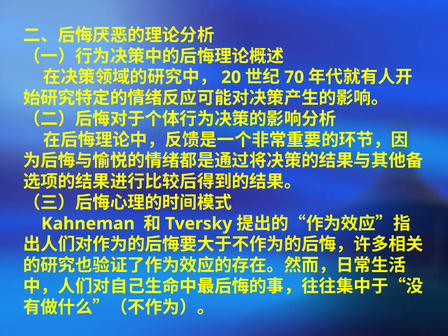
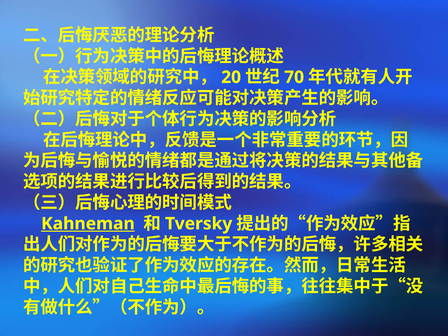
Kahneman underline: none -> present
